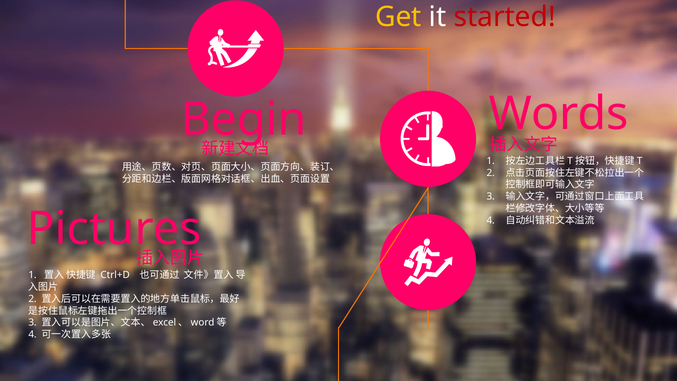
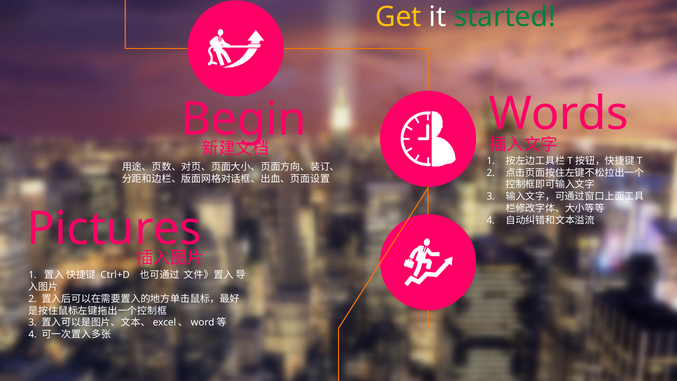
started colour: red -> green
